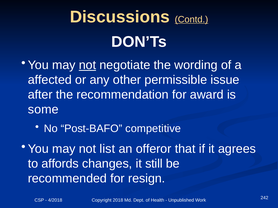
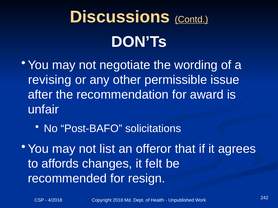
not at (87, 65) underline: present -> none
affected: affected -> revising
some: some -> unfair
competitive: competitive -> solicitations
still: still -> felt
